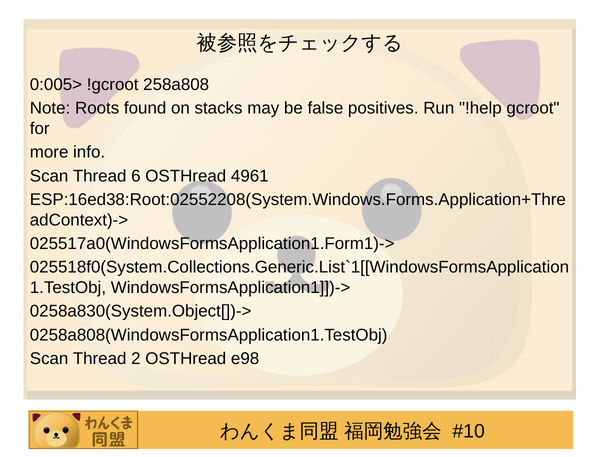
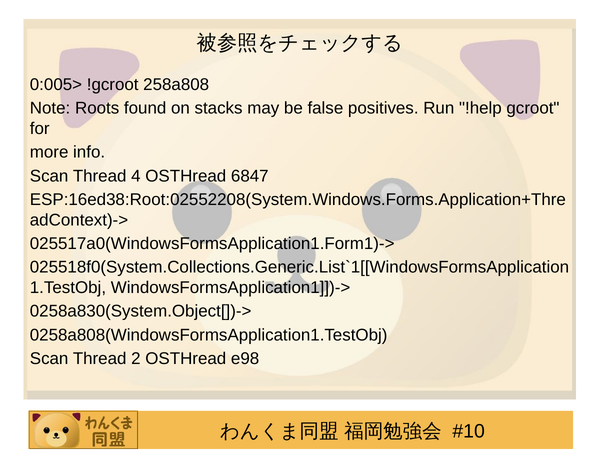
6: 6 -> 4
4961: 4961 -> 6847
